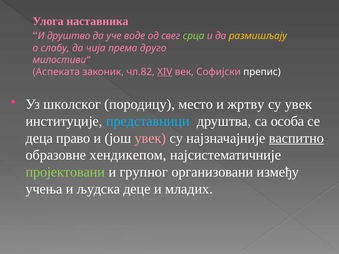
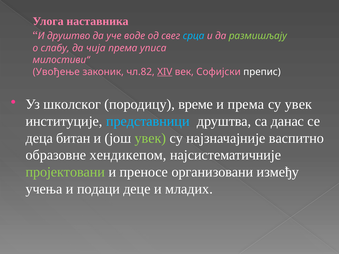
срца colour: light green -> light blue
размишљају colour: yellow -> light green
друго: друго -> уписа
Аспеката: Аспеката -> Увођење
место: место -> време
и жртву: жртву -> према
особа: особа -> данас
право: право -> битан
увек at (150, 138) colour: pink -> light green
васпитно underline: present -> none
групног: групног -> преносе
људска: људска -> подаци
